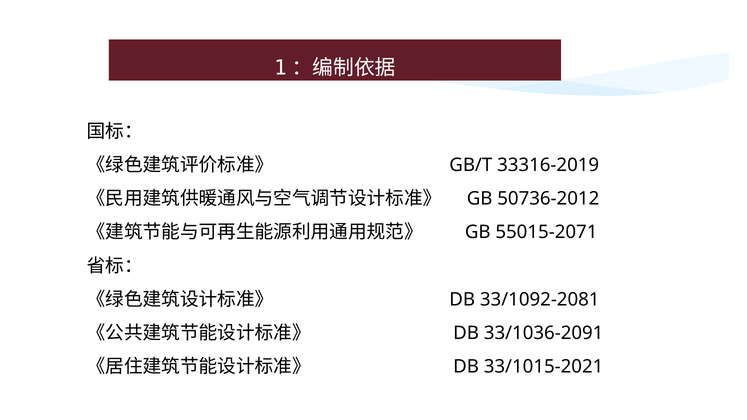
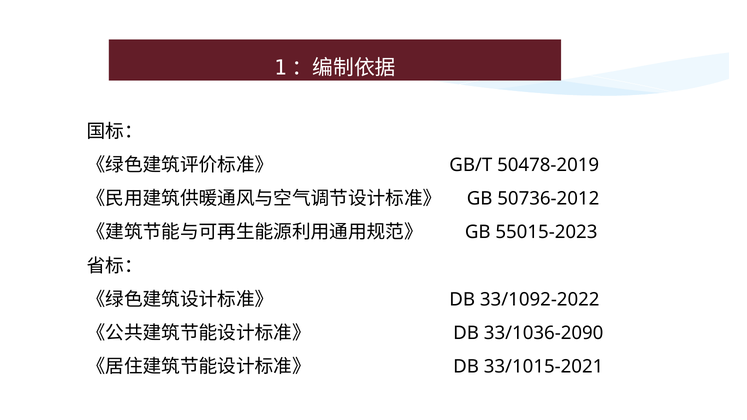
33316-2019: 33316-2019 -> 50478-2019
55015-2071: 55015-2071 -> 55015-2023
33/1092-2081: 33/1092-2081 -> 33/1092-2022
33/1036-2091: 33/1036-2091 -> 33/1036-2090
